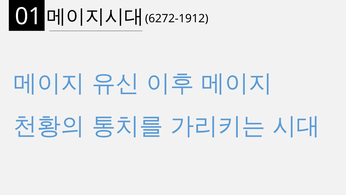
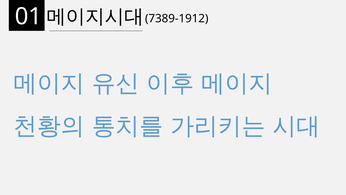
6272-1912: 6272-1912 -> 7389-1912
